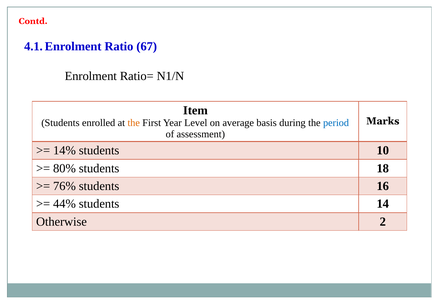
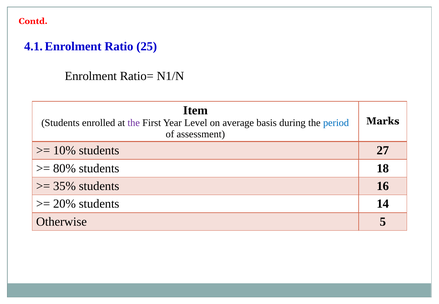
67: 67 -> 25
the at (134, 123) colour: orange -> purple
14%: 14% -> 10%
10: 10 -> 27
76%: 76% -> 35%
44%: 44% -> 20%
2: 2 -> 5
